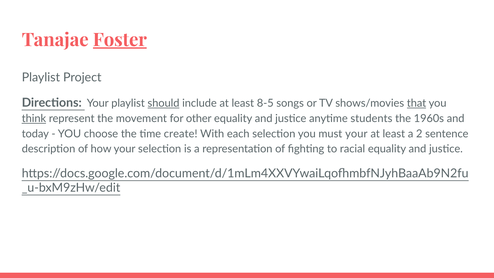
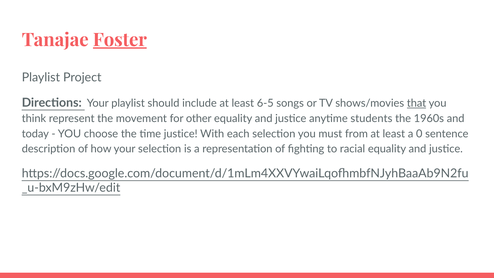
should underline: present -> none
8-5: 8-5 -> 6-5
think underline: present -> none
time create: create -> justice
must your: your -> from
2: 2 -> 0
